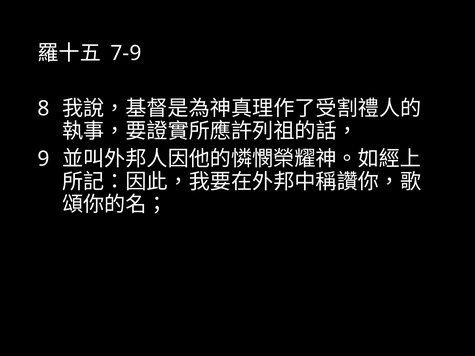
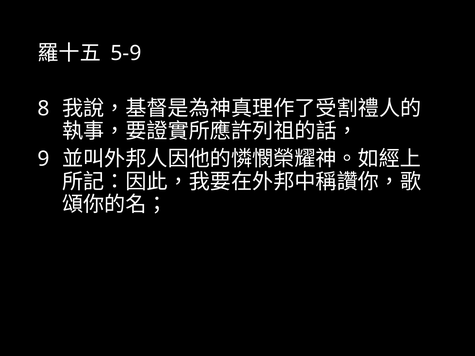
7-9: 7-9 -> 5-9
